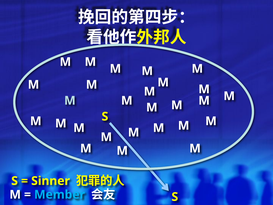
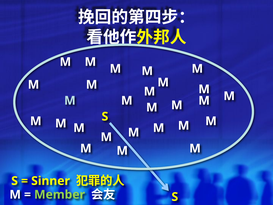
Member colour: light blue -> light green
